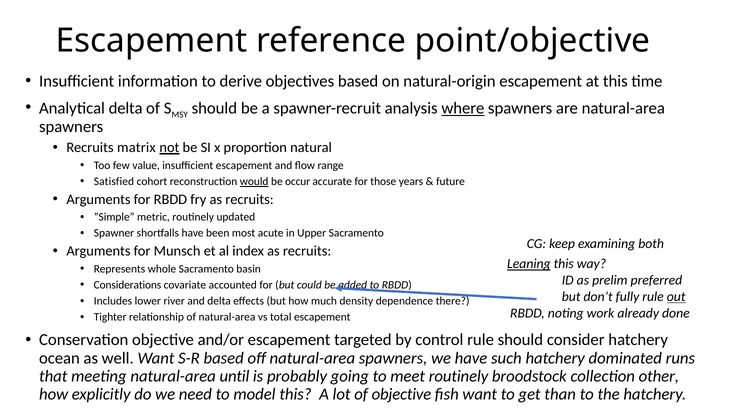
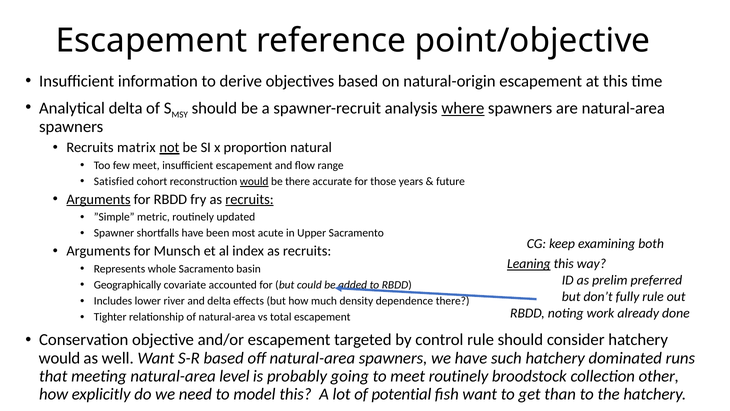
few value: value -> meet
be occur: occur -> there
Arguments at (99, 199) underline: none -> present
recruits at (250, 199) underline: none -> present
Considerations: Considerations -> Geographically
out underline: present -> none
ocean at (59, 358): ocean -> would
until: until -> level
of objective: objective -> potential
